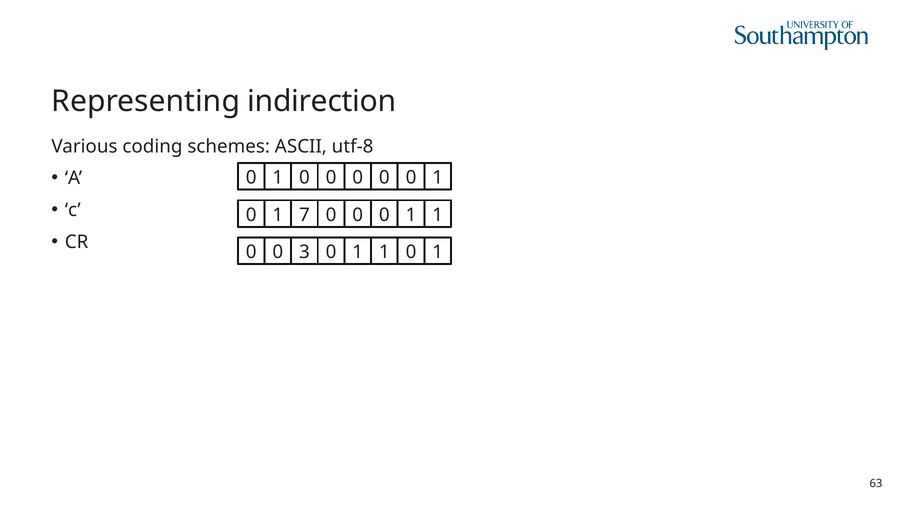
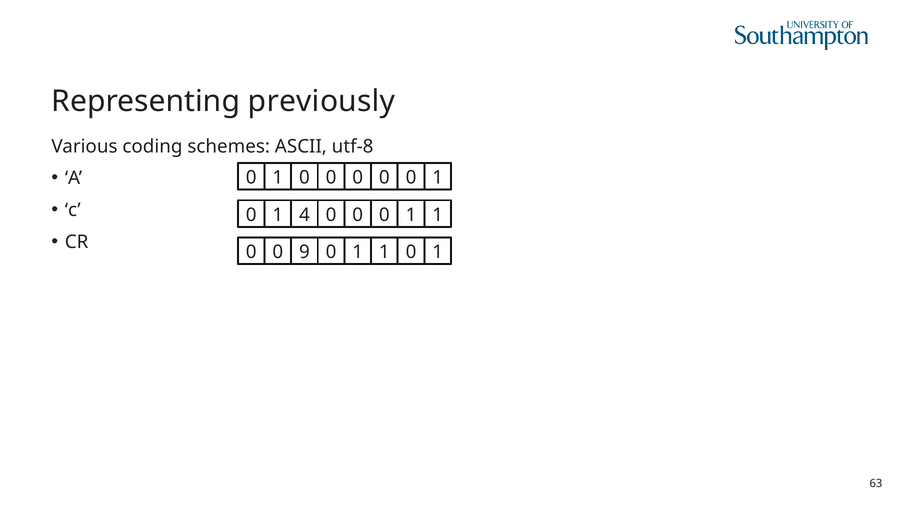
indirection: indirection -> previously
7: 7 -> 4
3: 3 -> 9
